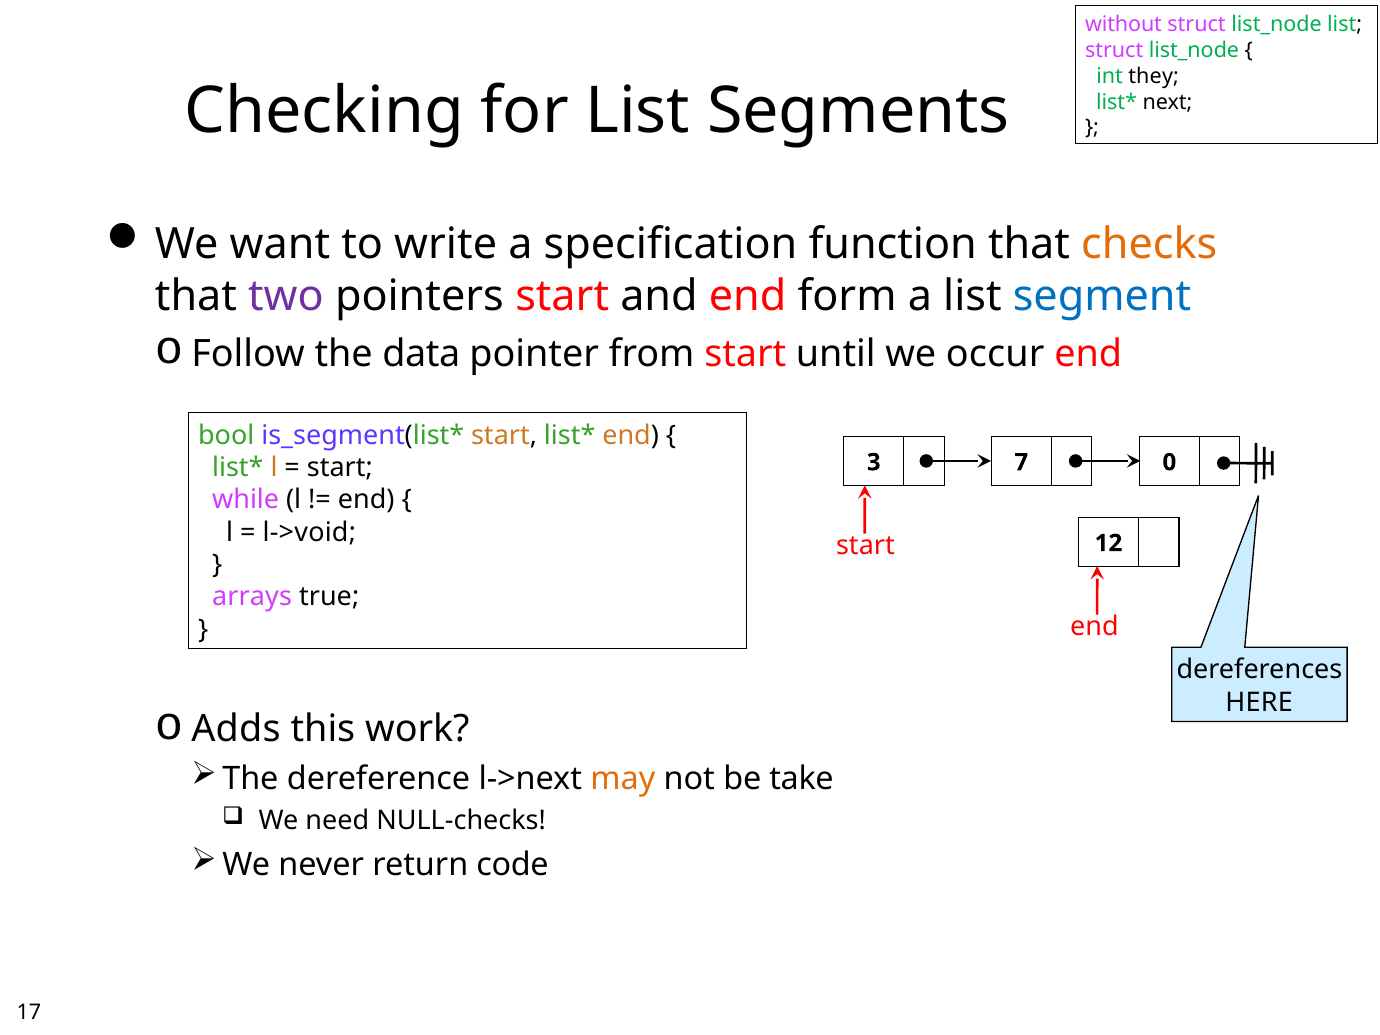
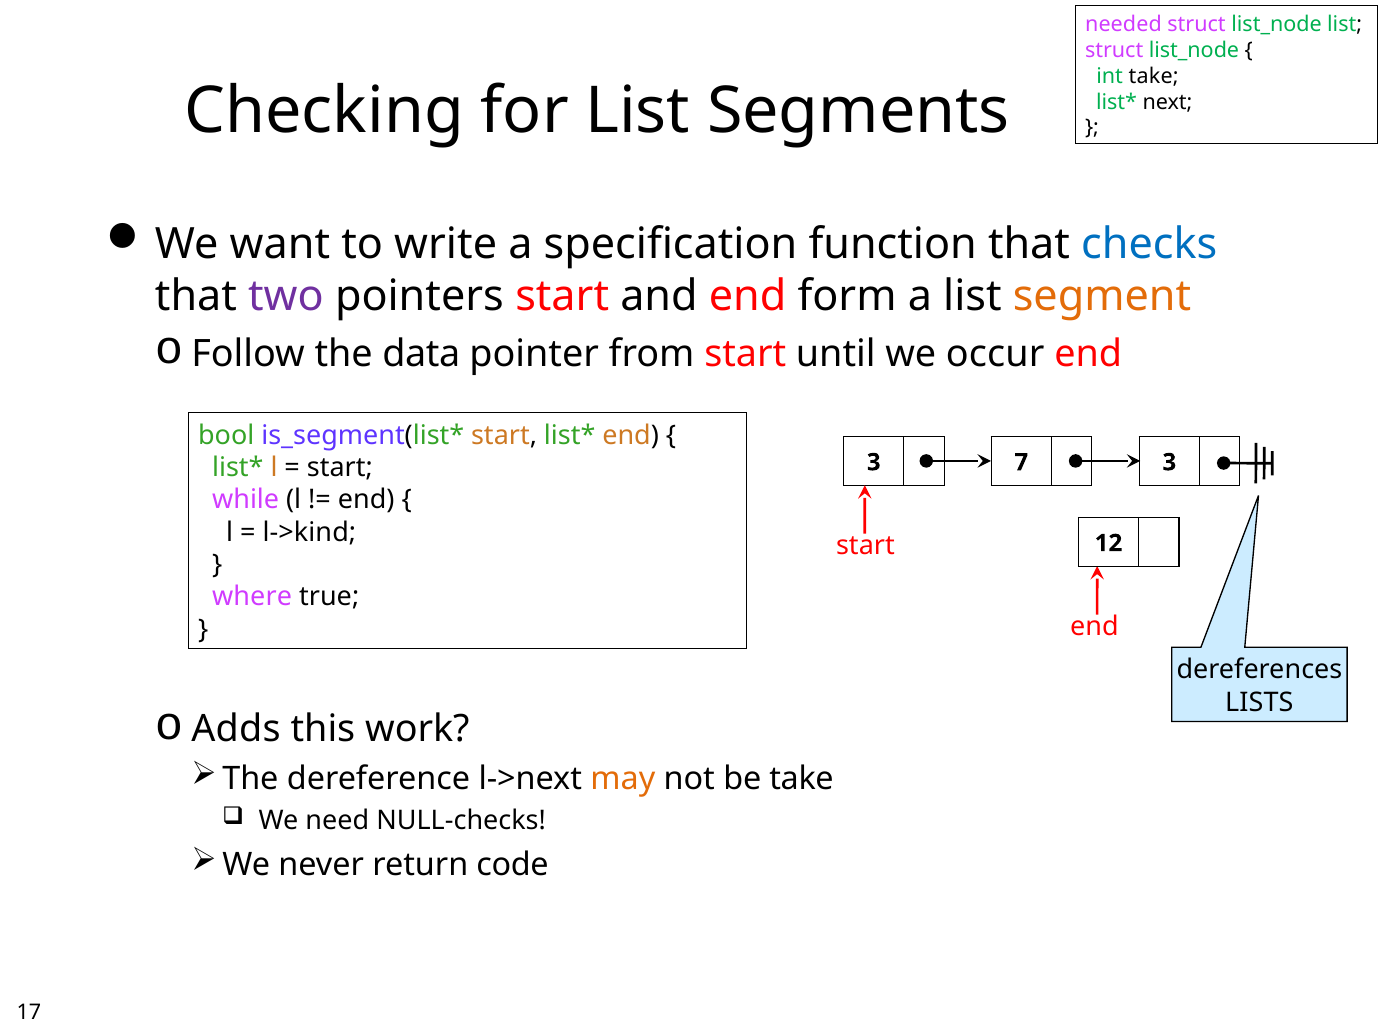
without: without -> needed
int they: they -> take
checks colour: orange -> blue
segment colour: blue -> orange
7 0: 0 -> 3
l->void: l->void -> l->kind
arrays: arrays -> where
HERE: HERE -> LISTS
